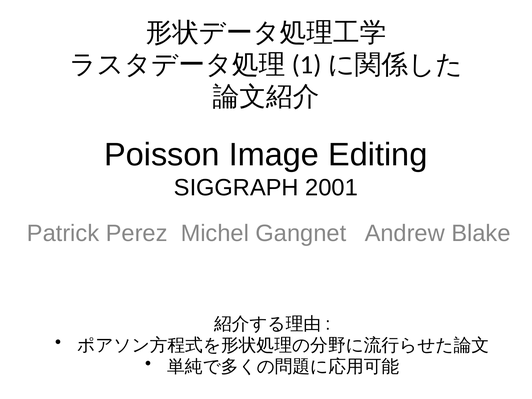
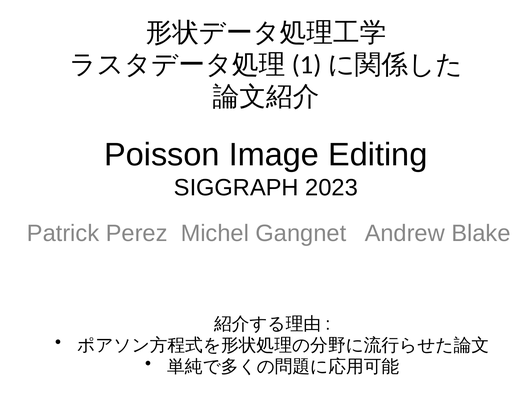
2001: 2001 -> 2023
